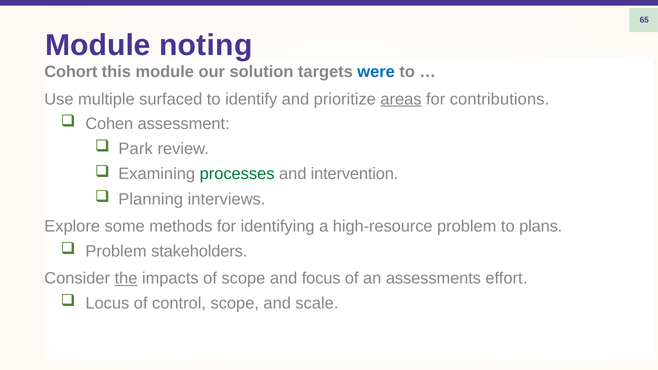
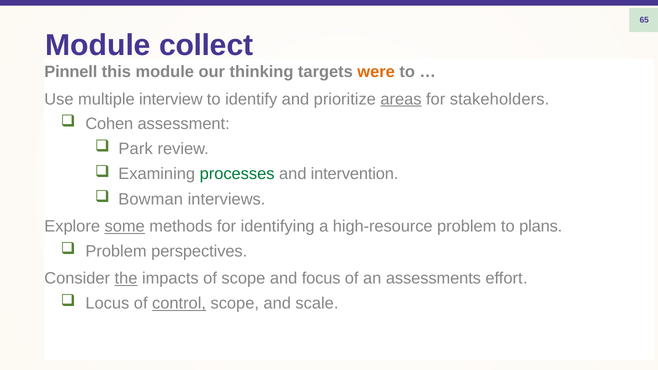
noting: noting -> collect
Cohort: Cohort -> Pinnell
solution: solution -> thinking
were colour: blue -> orange
surfaced: surfaced -> interview
contributions: contributions -> stakeholders
Planning: Planning -> Bowman
some underline: none -> present
stakeholders: stakeholders -> perspectives
control underline: none -> present
